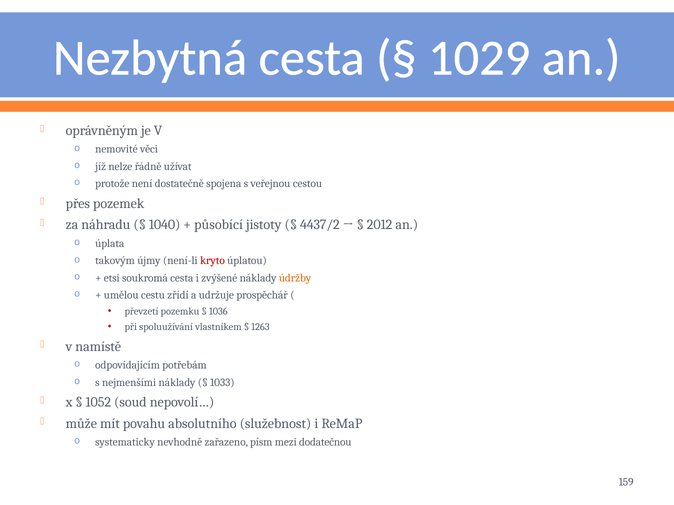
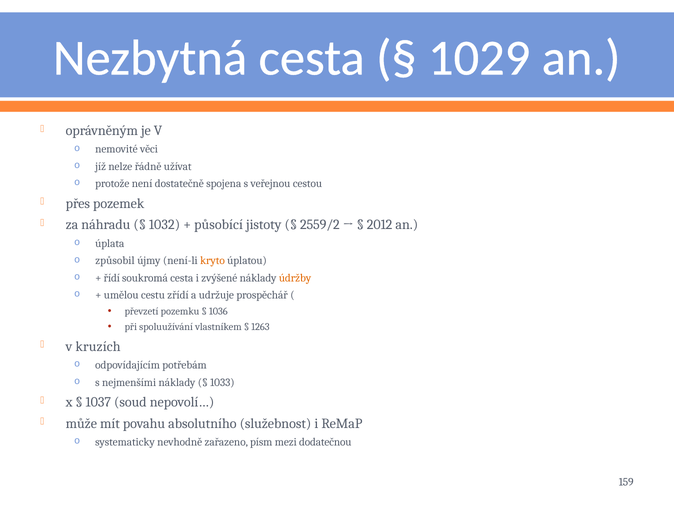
1040: 1040 -> 1032
4437/2: 4437/2 -> 2559/2
takovým: takovým -> způsobil
kryto colour: red -> orange
etsi: etsi -> řídí
namístě: namístě -> kruzích
1052: 1052 -> 1037
